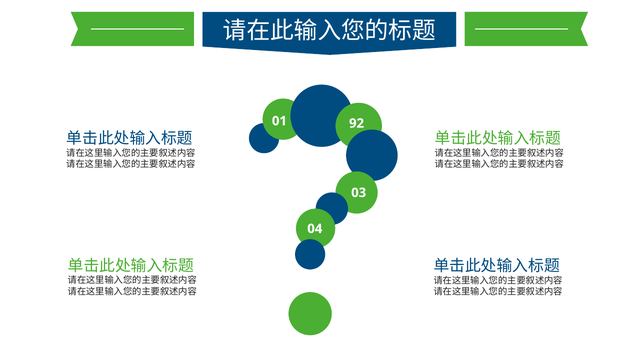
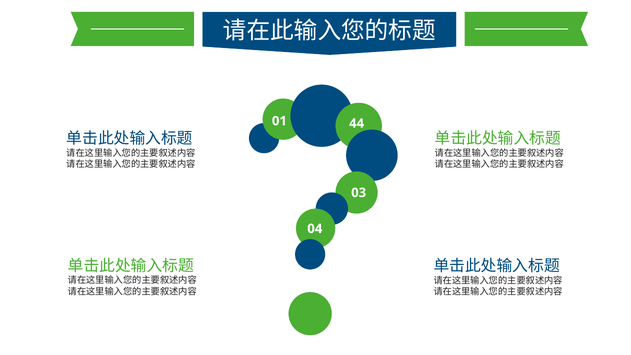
92: 92 -> 44
